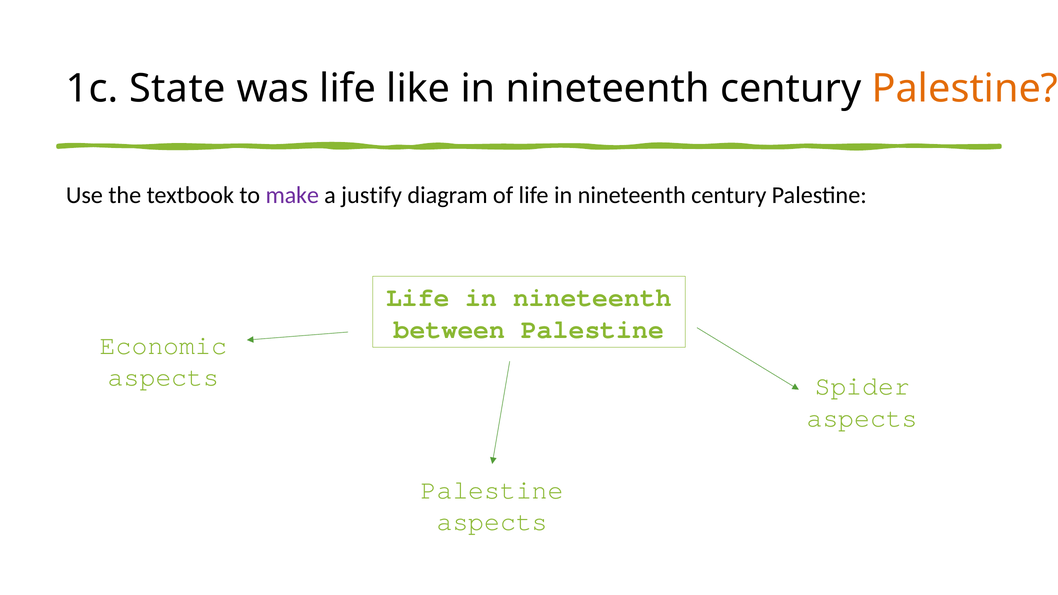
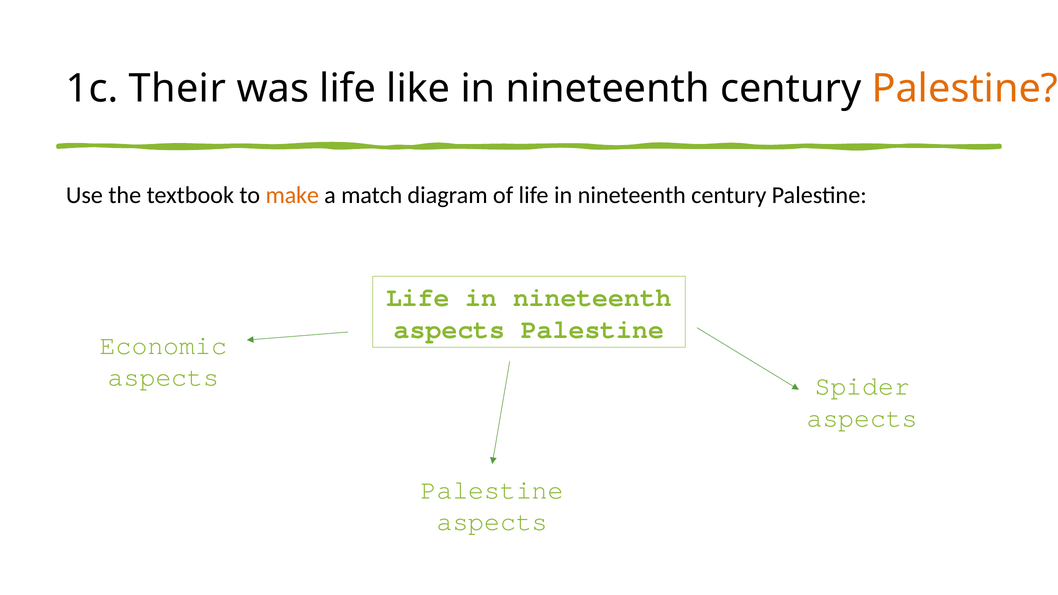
State: State -> Their
make colour: purple -> orange
justify: justify -> match
between at (450, 330): between -> aspects
